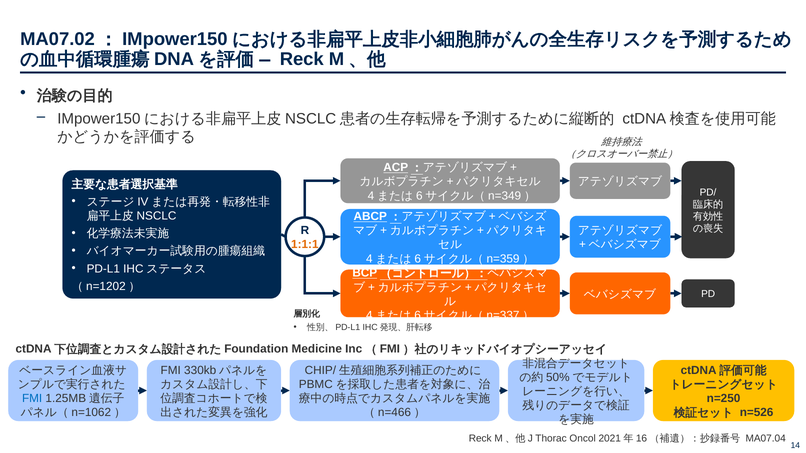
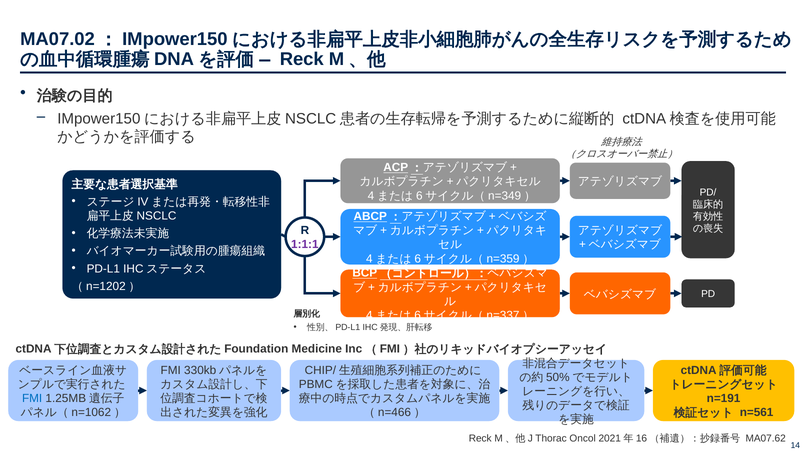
1:1:1 colour: orange -> purple
n=250: n=250 -> n=191
n=526: n=526 -> n=561
MA07.04: MA07.04 -> MA07.62
